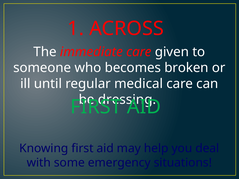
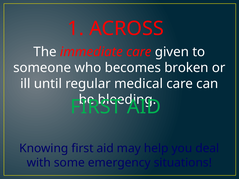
dressing: dressing -> bleeding
